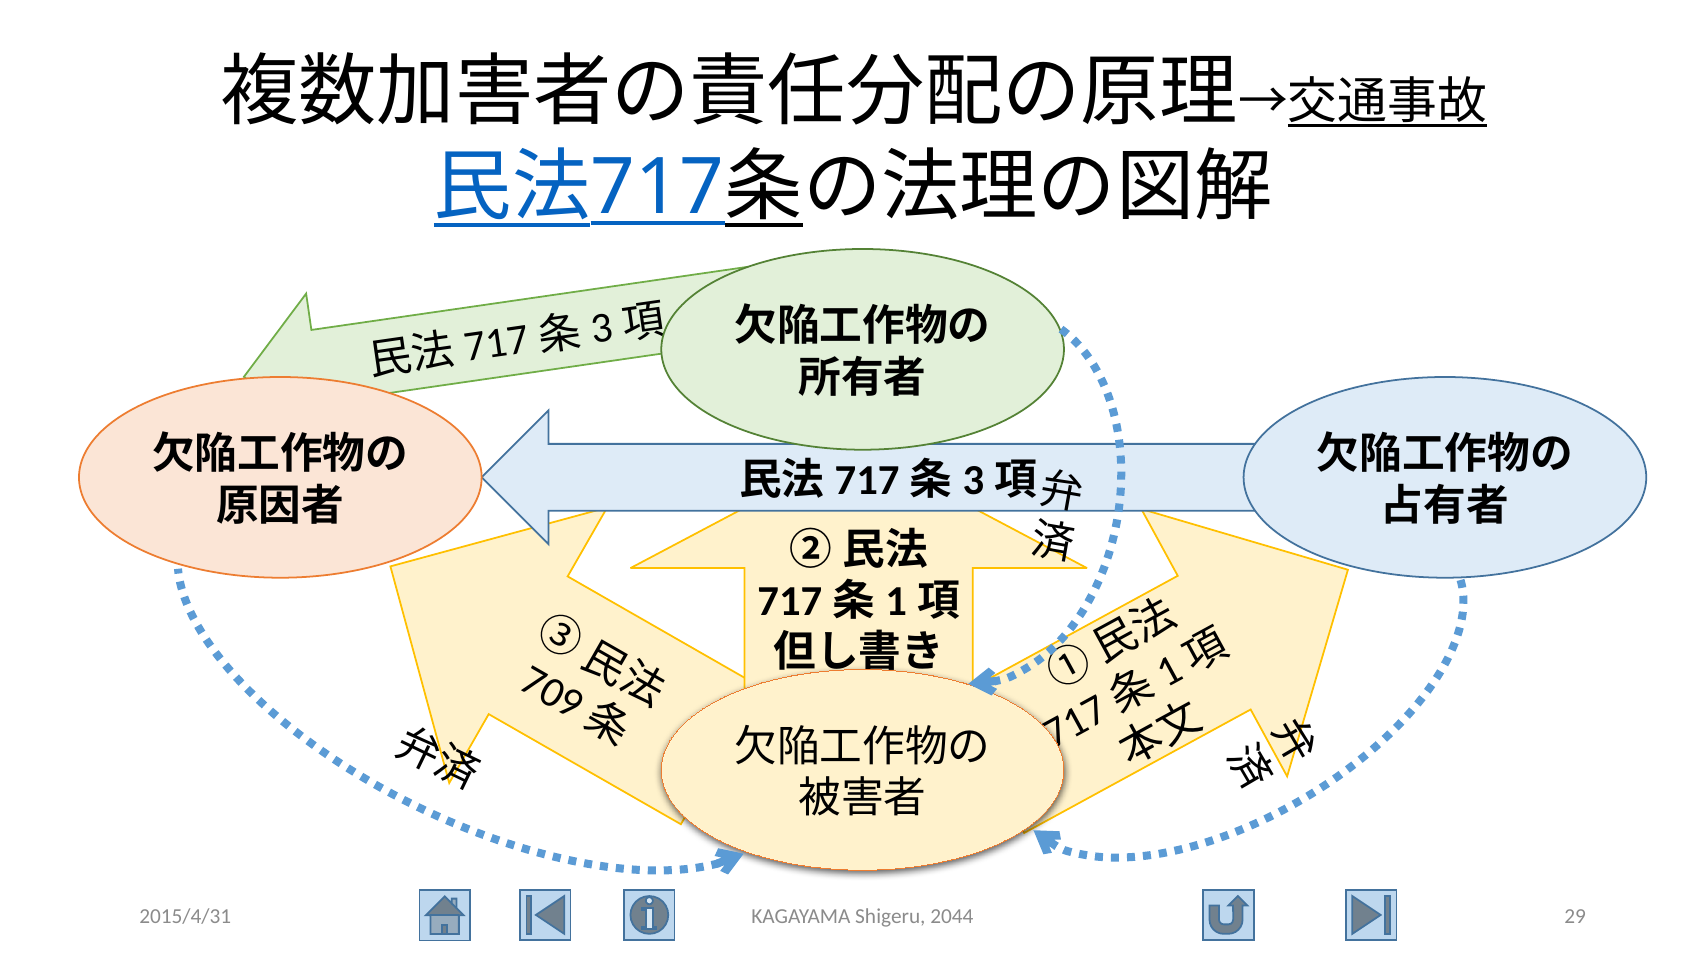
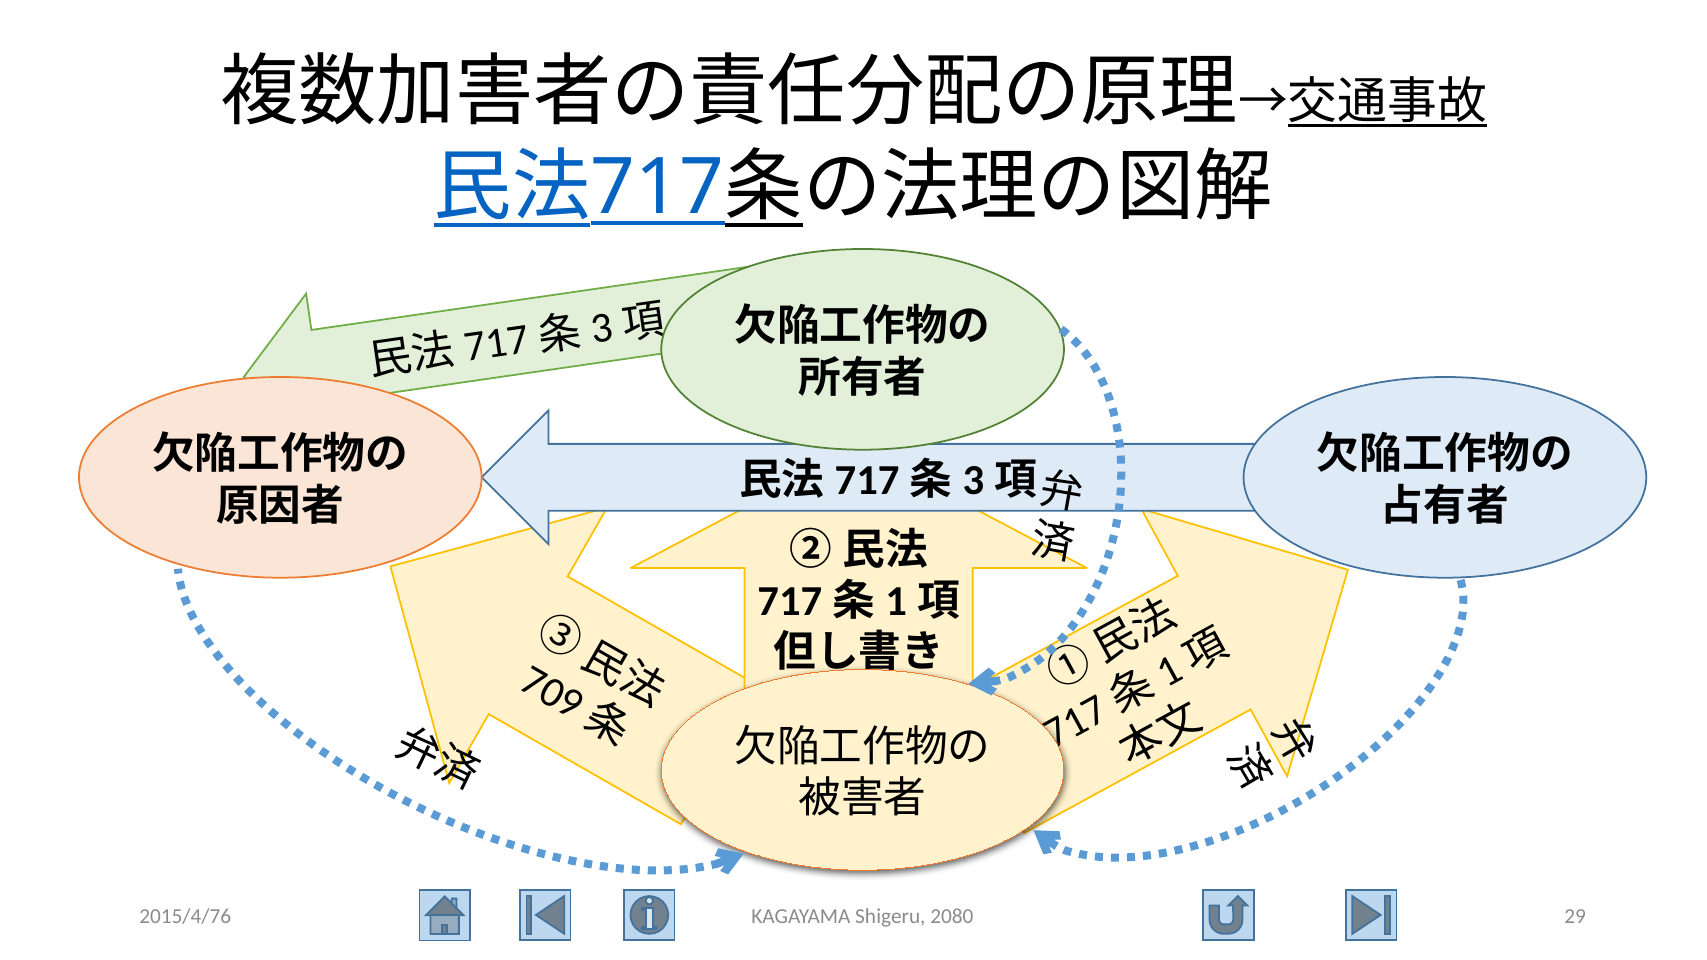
2015/4/31: 2015/4/31 -> 2015/4/76
2044: 2044 -> 2080
